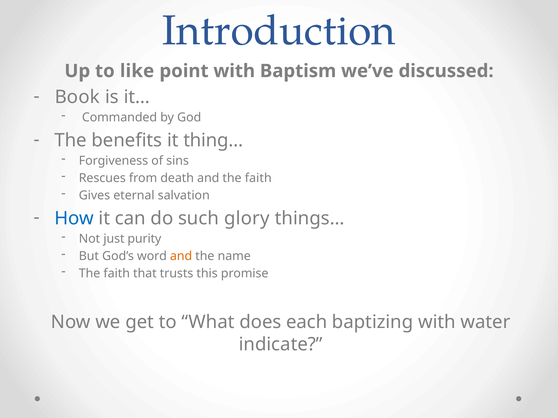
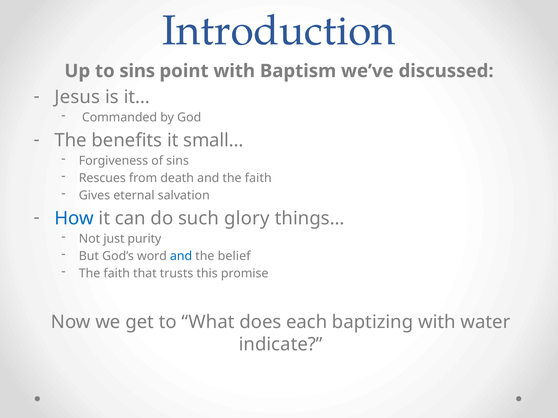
to like: like -> sins
Book: Book -> Jesus
thing…: thing… -> small…
and at (181, 256) colour: orange -> blue
name: name -> belief
